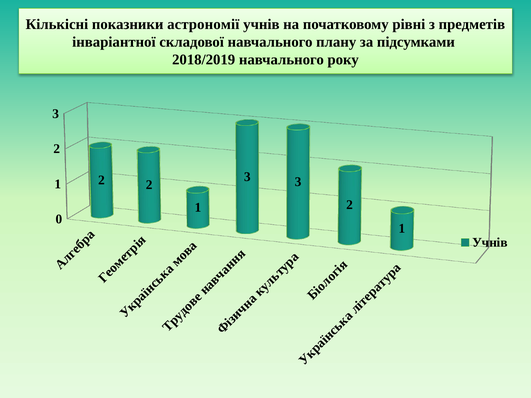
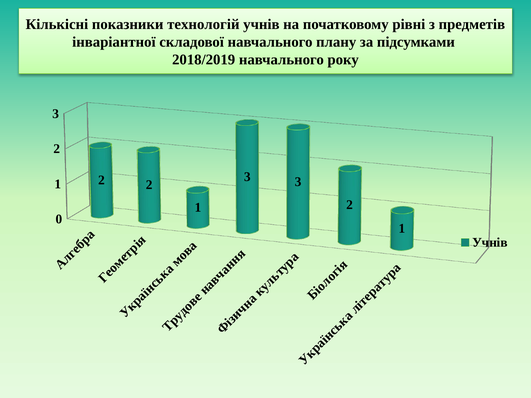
астрономії: астрономії -> технологій
